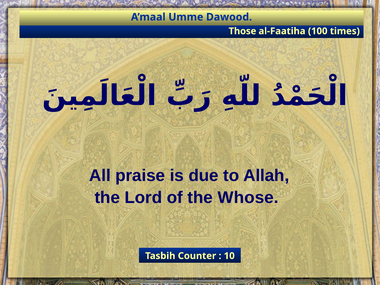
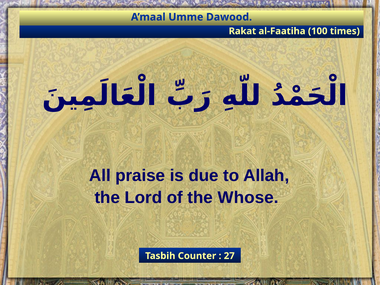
Those: Those -> Rakat
10: 10 -> 27
